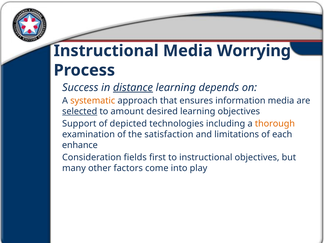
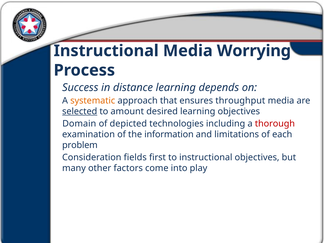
distance underline: present -> none
information: information -> throughput
Support: Support -> Domain
thorough colour: orange -> red
satisfaction: satisfaction -> information
enhance: enhance -> problem
